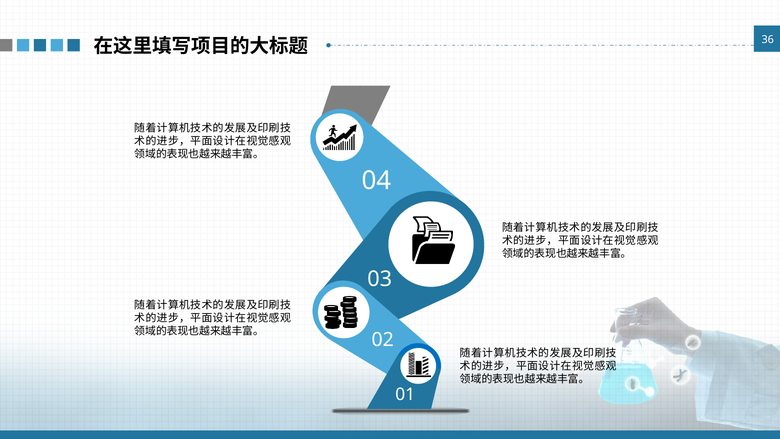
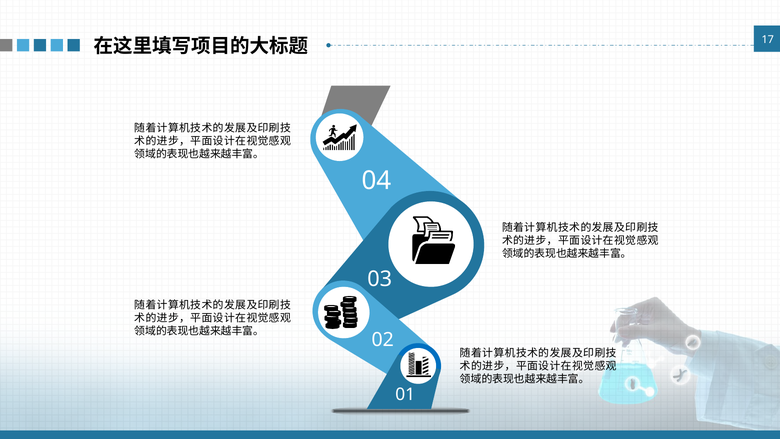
36: 36 -> 17
